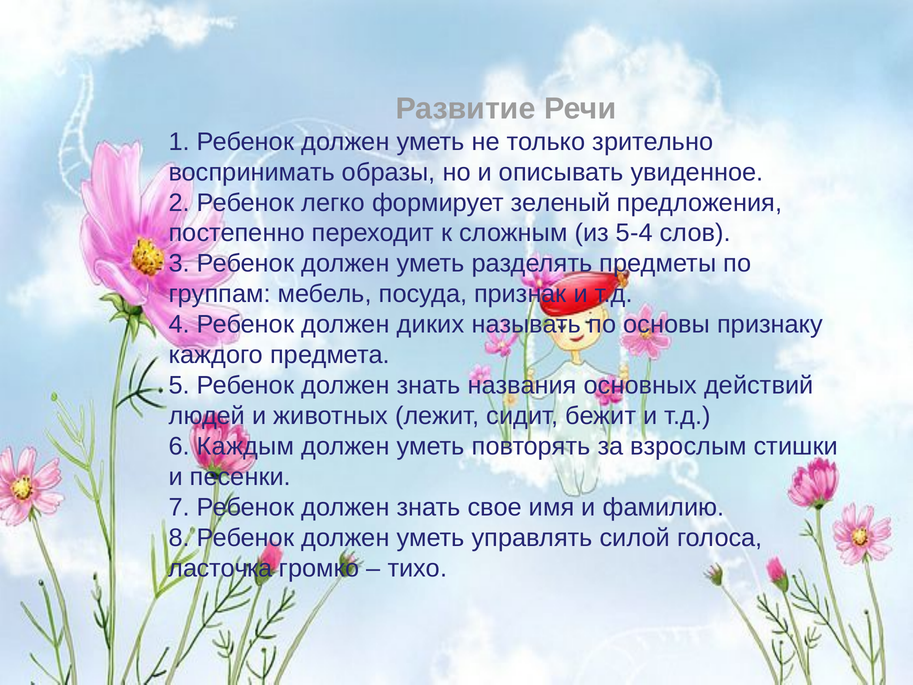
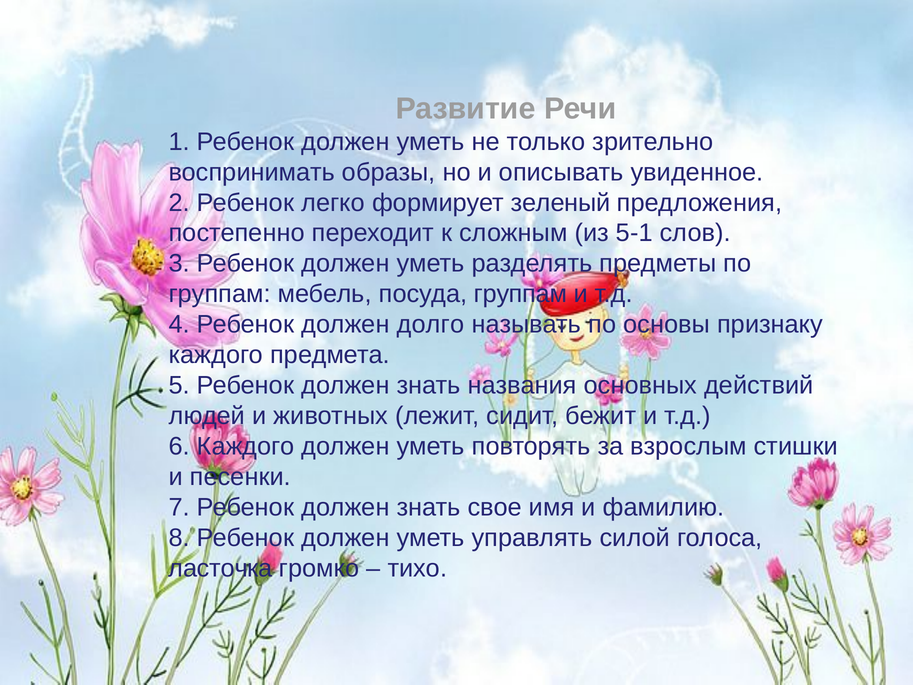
5-4: 5-4 -> 5-1
посуда признак: признак -> группам
диких: диких -> долго
6 Каждым: Каждым -> Каждого
